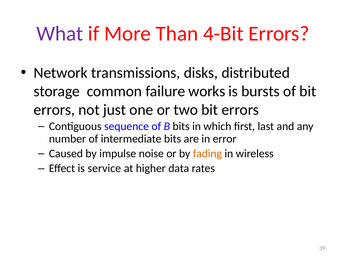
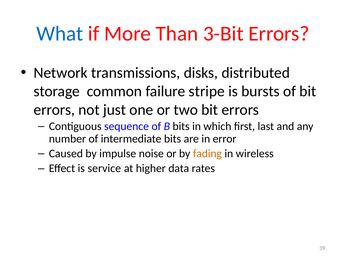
What colour: purple -> blue
4-Bit: 4-Bit -> 3-Bit
works: works -> stripe
